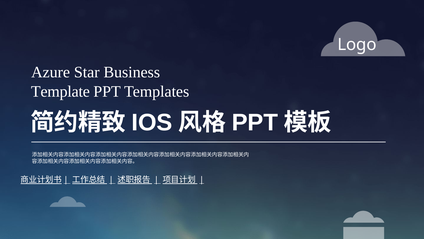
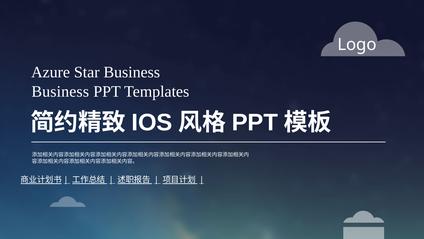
Template at (60, 91): Template -> Business
